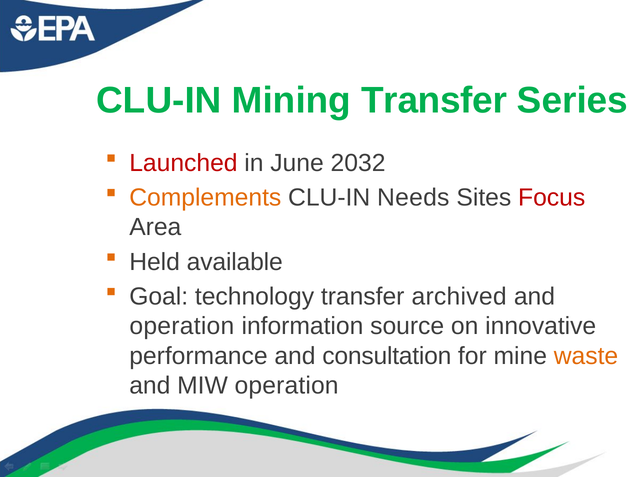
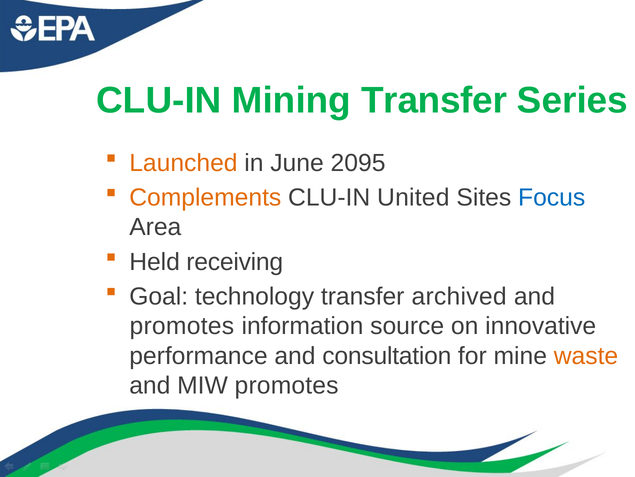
Launched colour: red -> orange
2032: 2032 -> 2095
Needs: Needs -> United
Focus colour: red -> blue
available: available -> receiving
operation at (182, 326): operation -> promotes
MIW operation: operation -> promotes
